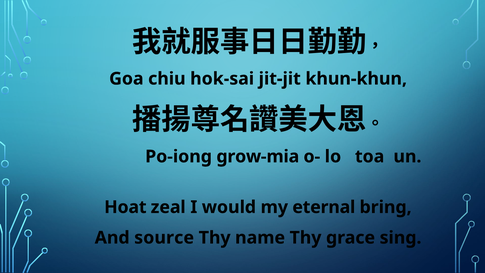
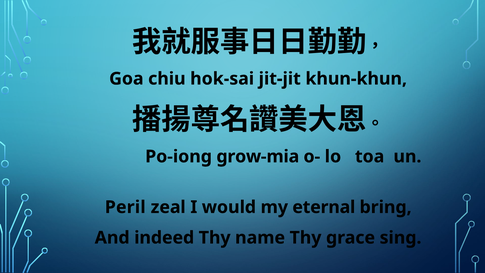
Hoat: Hoat -> Peril
source: source -> indeed
